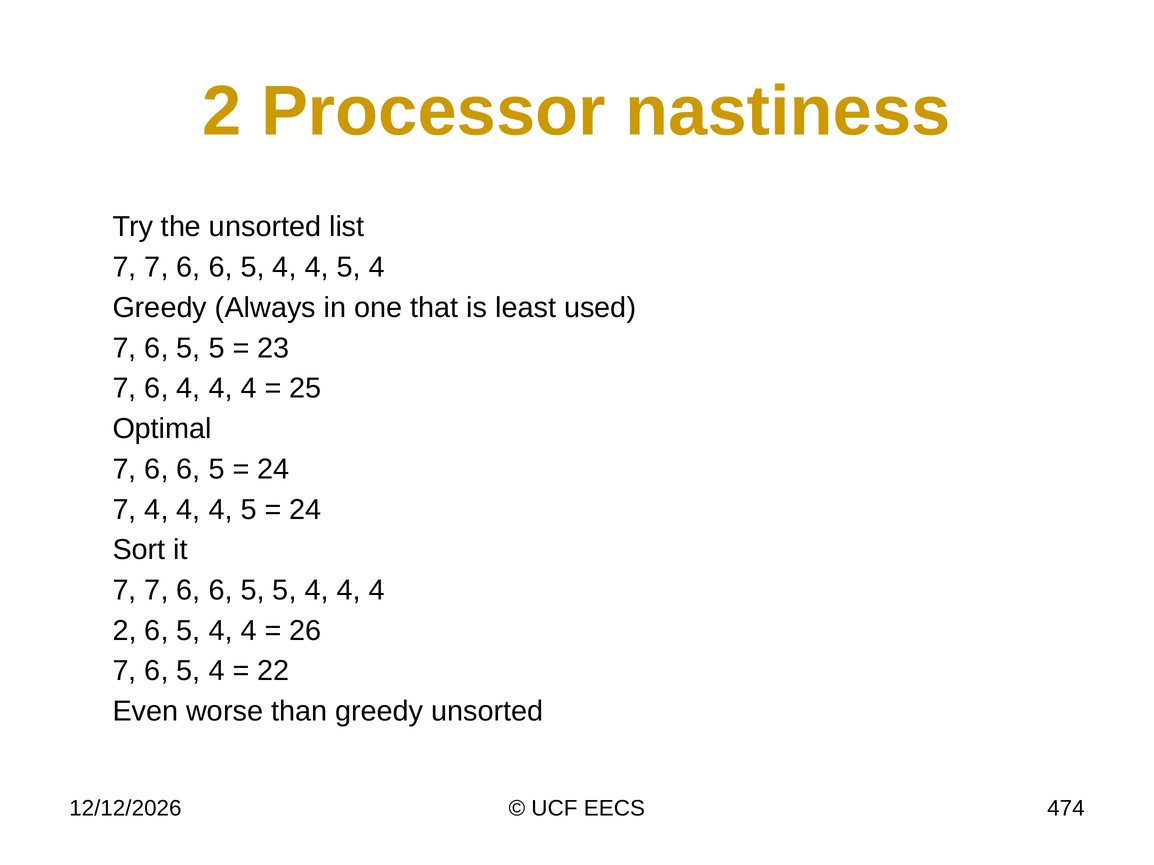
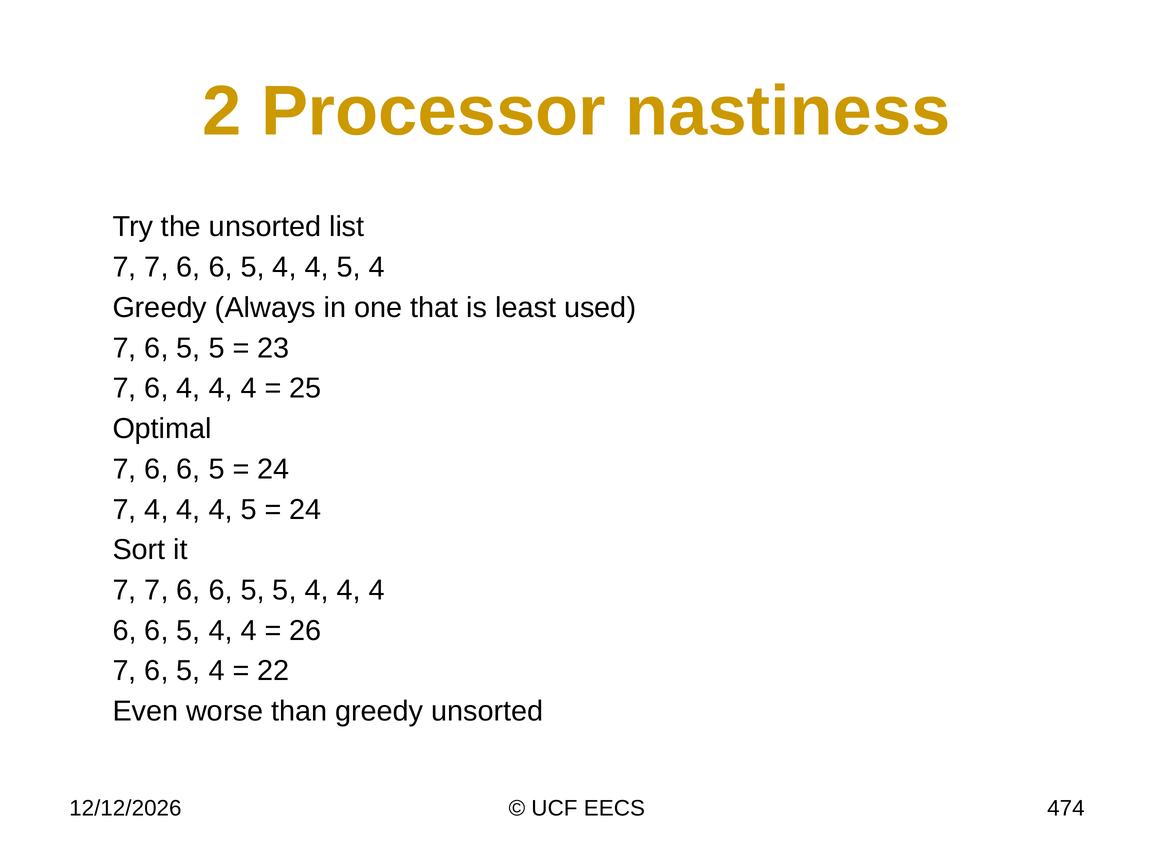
2 at (125, 631): 2 -> 6
